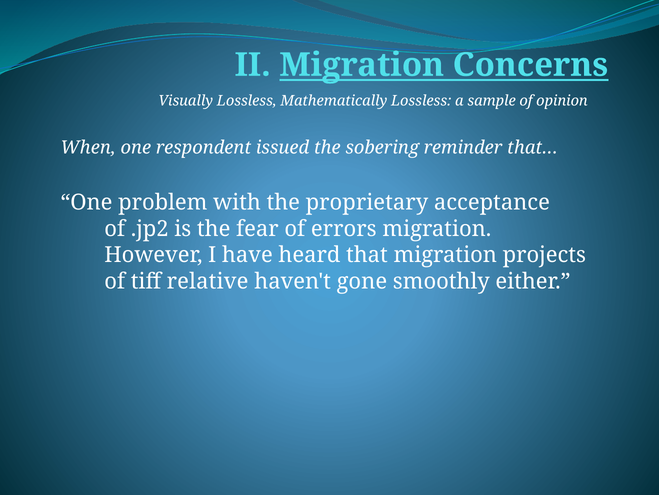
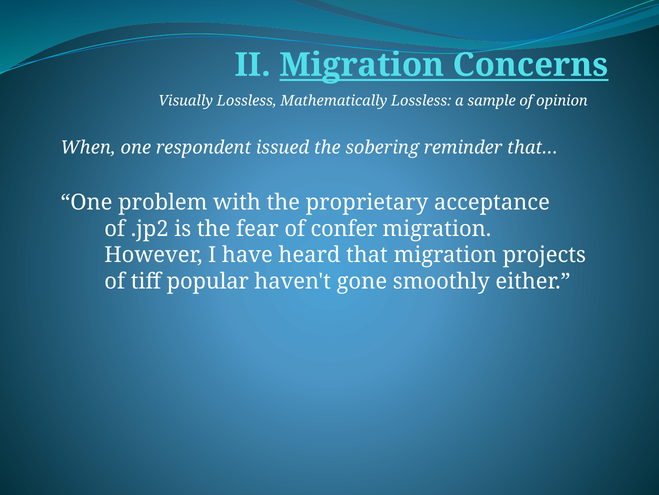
errors: errors -> confer
relative: relative -> popular
